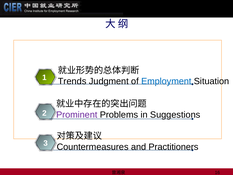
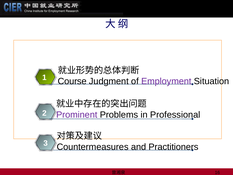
Trends: Trends -> Course
Employment colour: blue -> purple
Suggestions: Suggestions -> Professional
